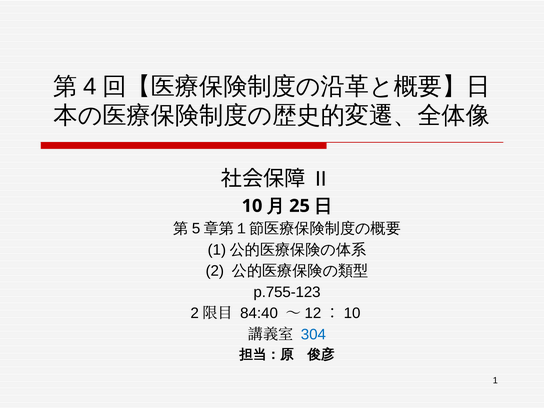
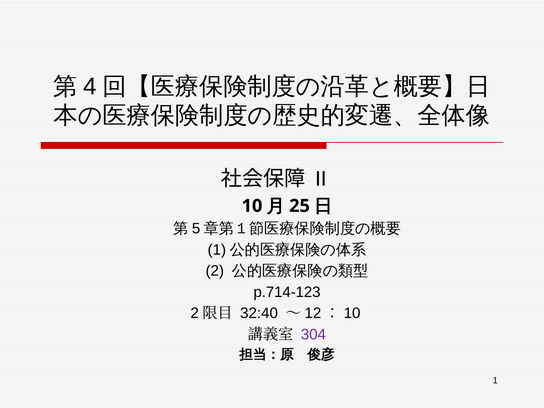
p.755-123: p.755-123 -> p.714-123
84:40: 84:40 -> 32:40
304 colour: blue -> purple
